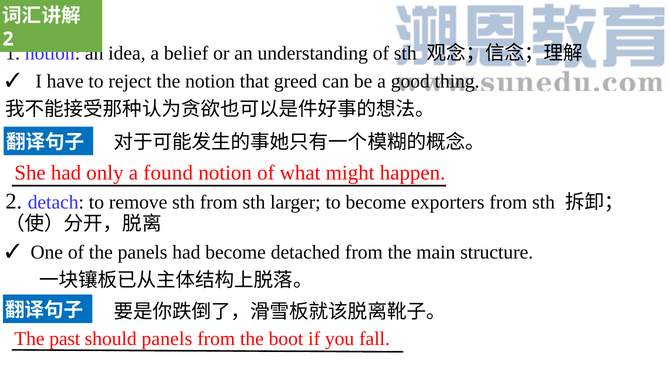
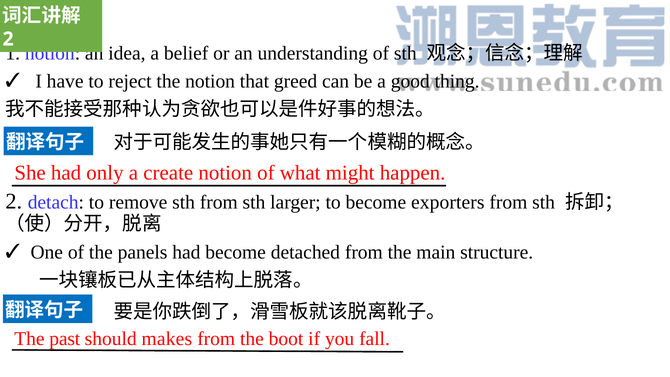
found: found -> create
should panels: panels -> makes
